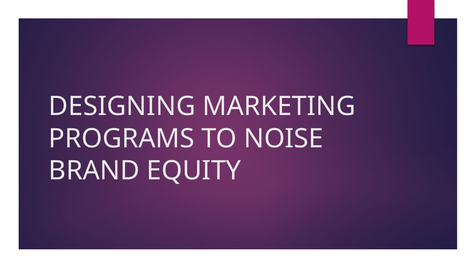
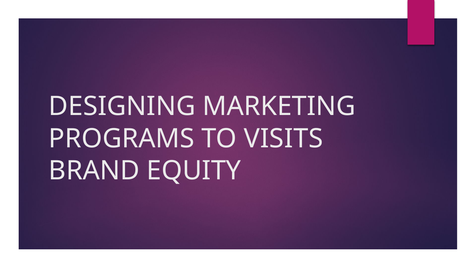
NOISE: NOISE -> VISITS
